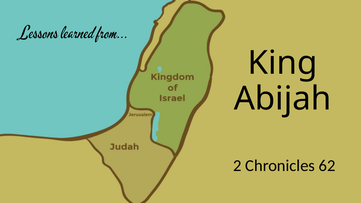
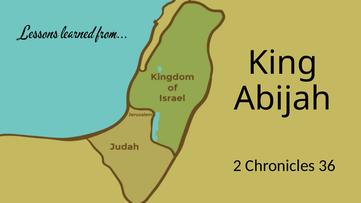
62: 62 -> 36
